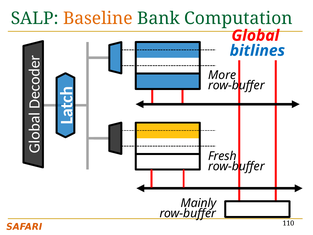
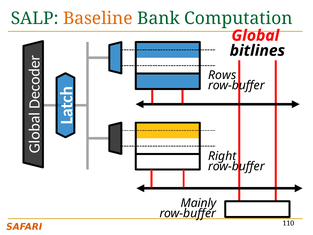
bitlines colour: blue -> black
More: More -> Rows
Fresh: Fresh -> Right
